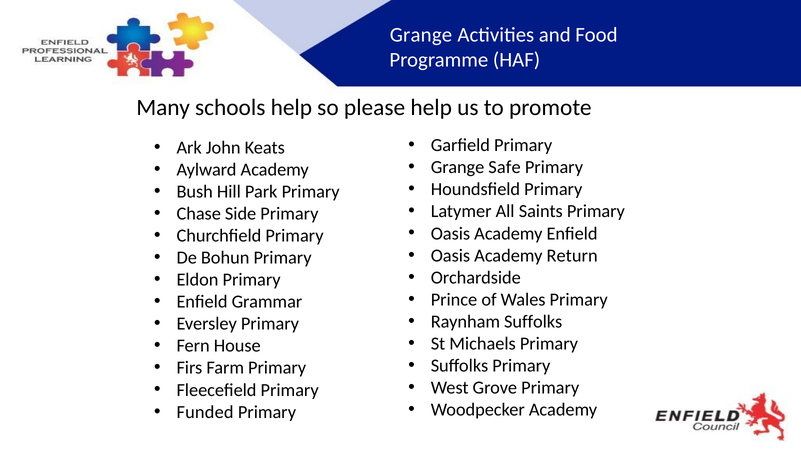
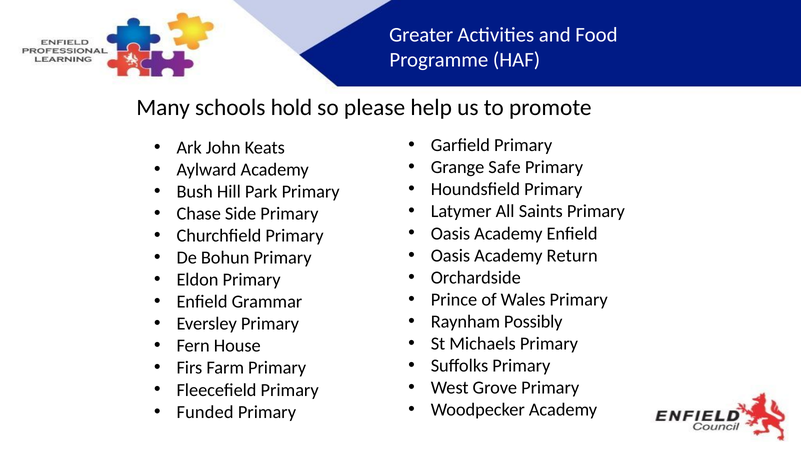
Grange at (421, 35): Grange -> Greater
schools help: help -> hold
Raynham Suffolks: Suffolks -> Possibly
